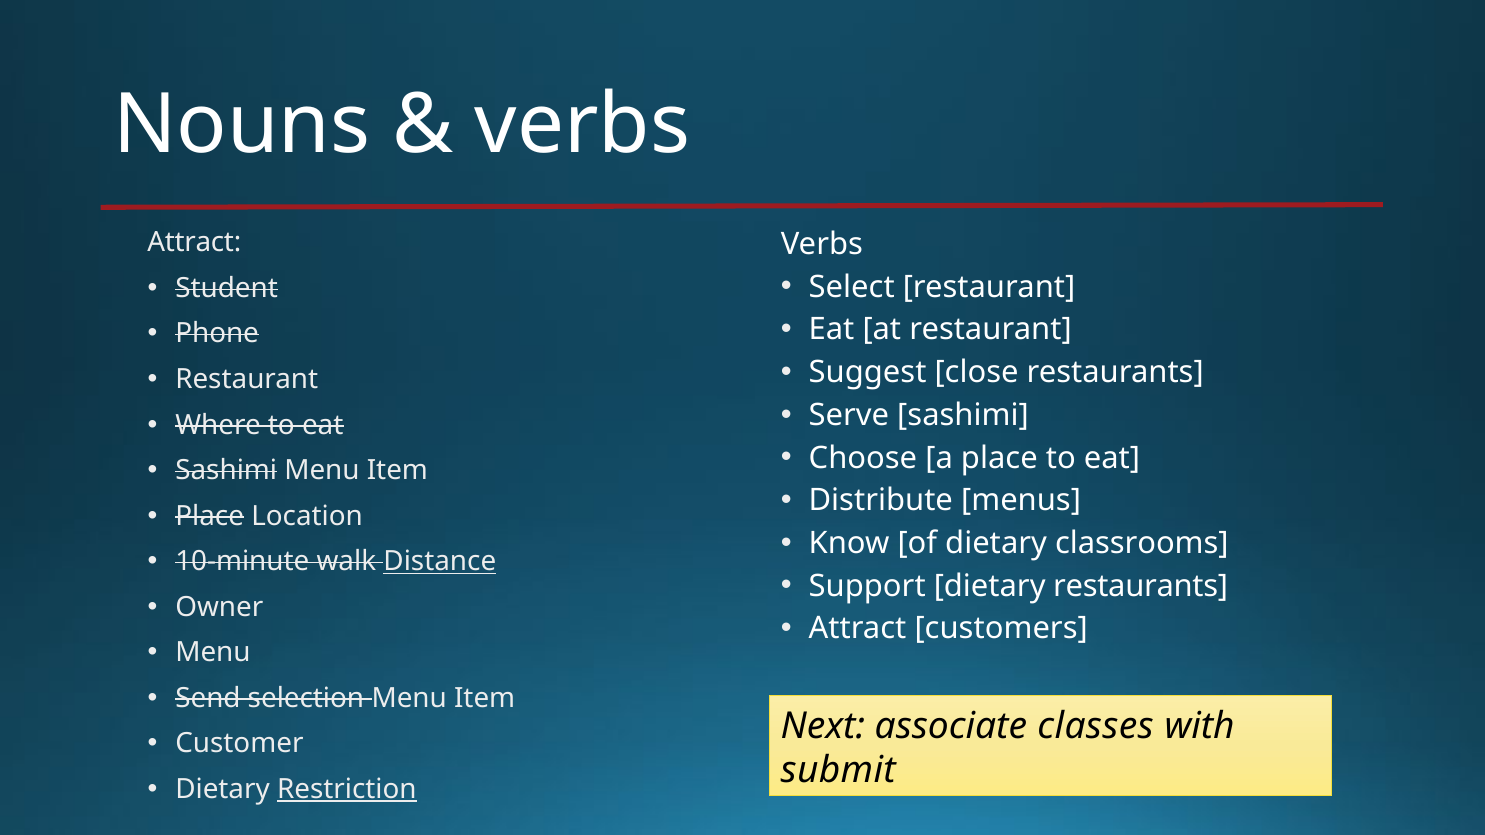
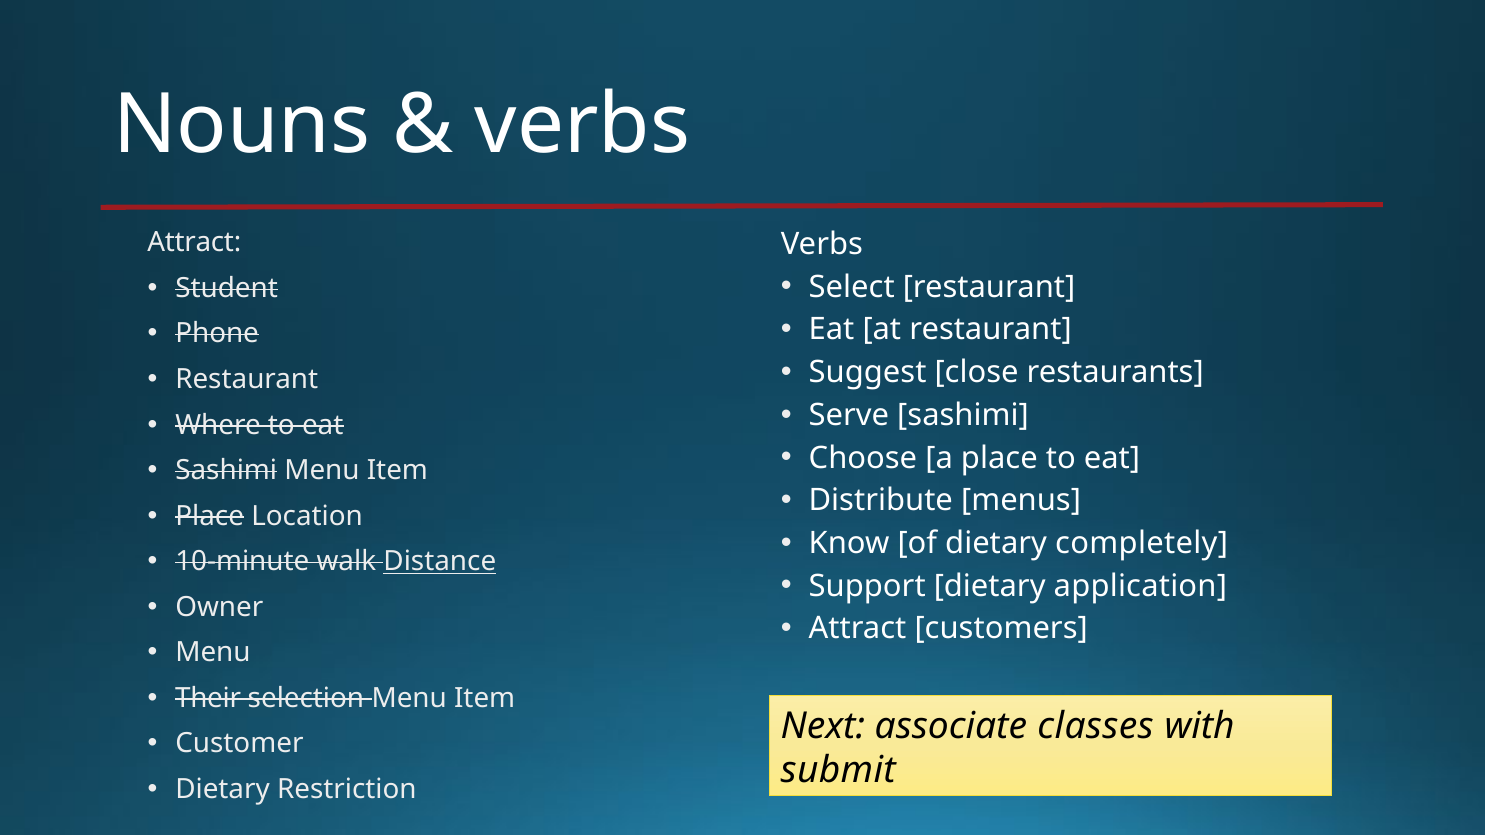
classrooms: classrooms -> completely
dietary restaurants: restaurants -> application
Send: Send -> Their
Restriction underline: present -> none
